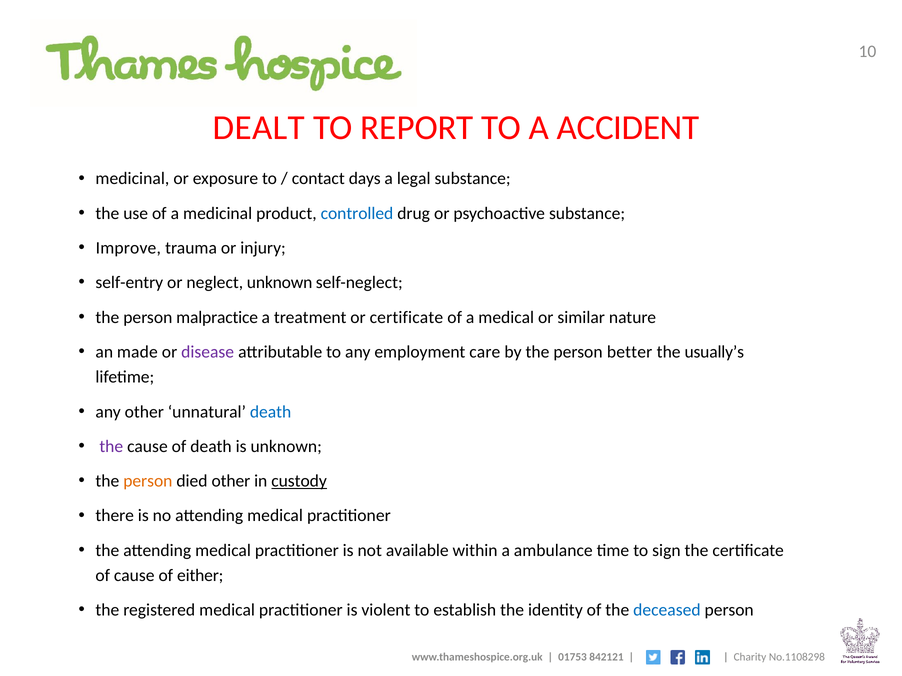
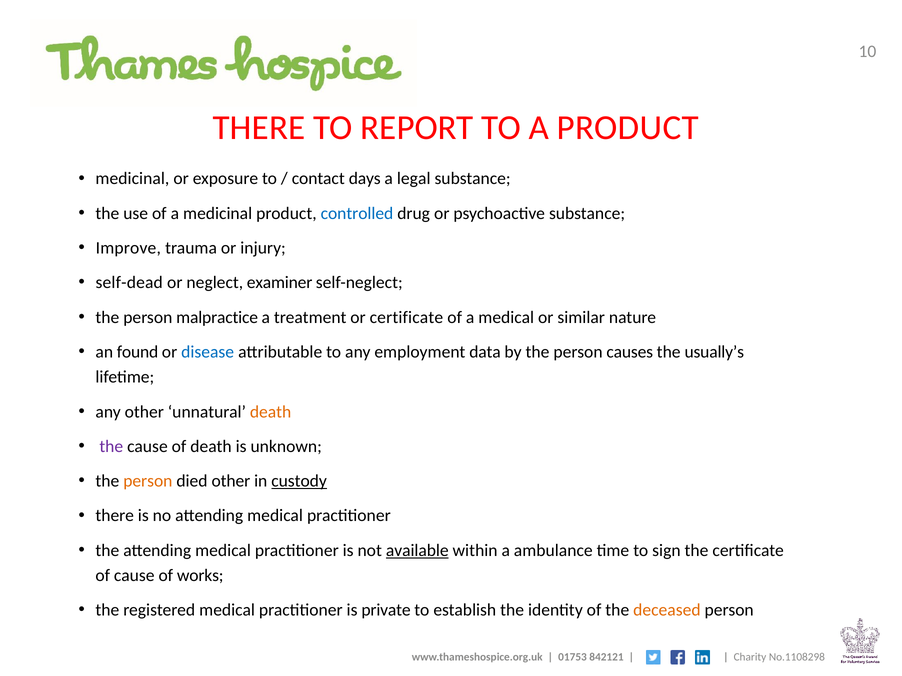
DEALT at (259, 128): DEALT -> THERE
A ACCIDENT: ACCIDENT -> PRODUCT
self-entry: self-entry -> self-dead
neglect unknown: unknown -> examiner
made: made -> found
disease colour: purple -> blue
care: care -> data
better: better -> causes
death at (271, 412) colour: blue -> orange
available underline: none -> present
either: either -> works
violent: violent -> private
deceased colour: blue -> orange
